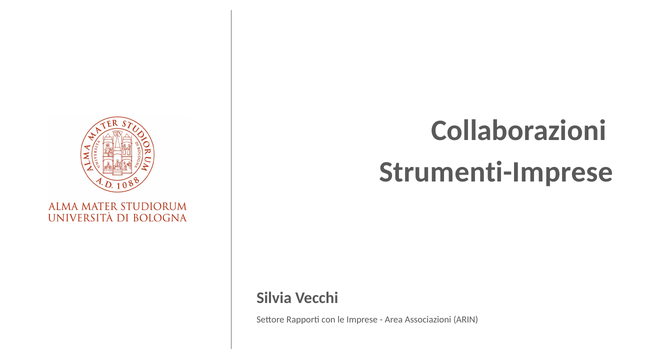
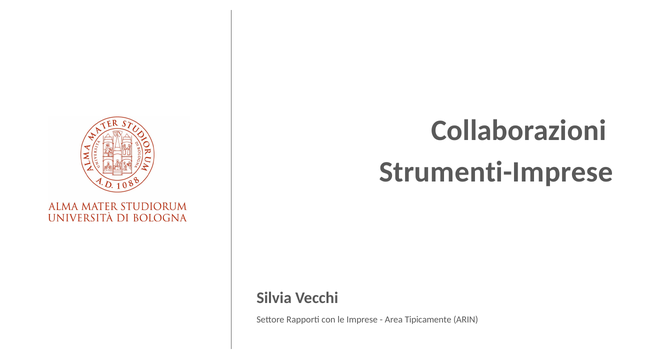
Associazioni: Associazioni -> Tipicamente
